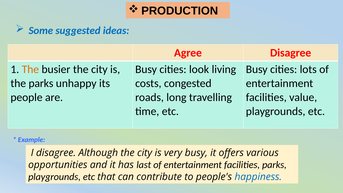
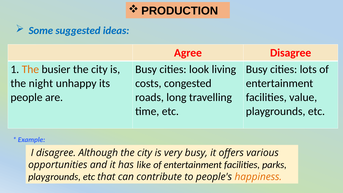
the parks: parks -> night
last: last -> like
happiness colour: blue -> orange
